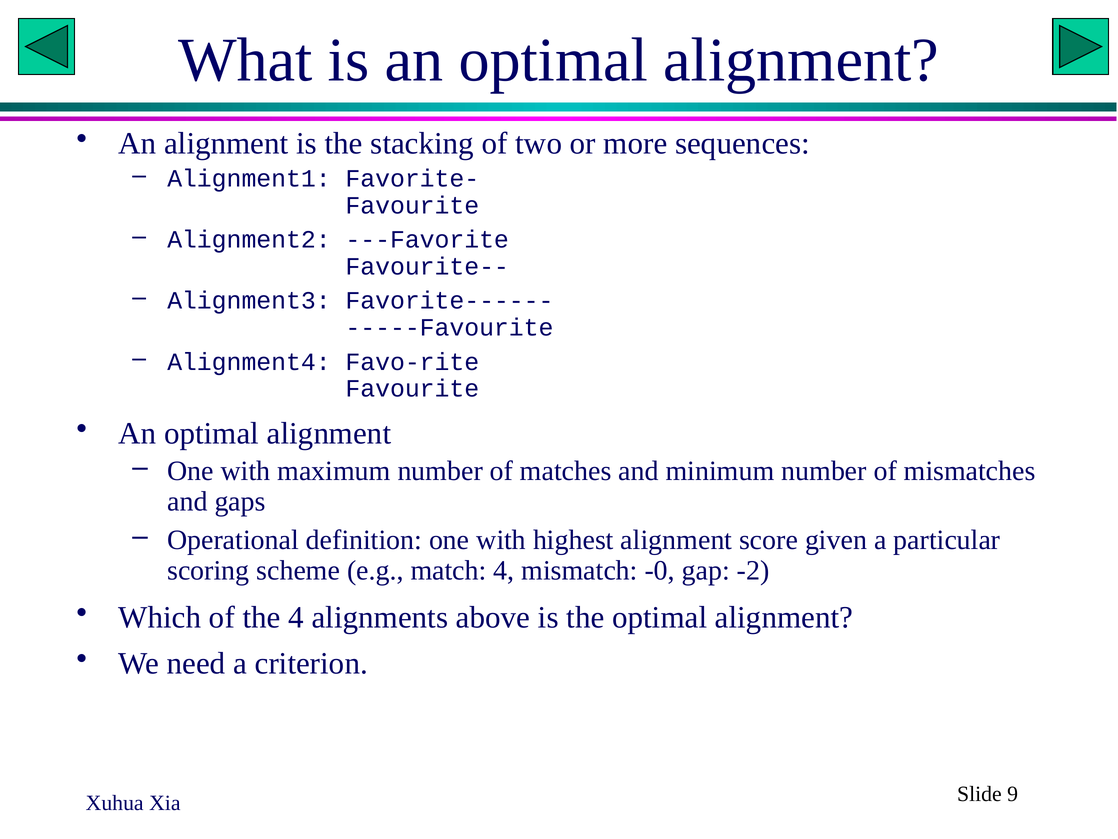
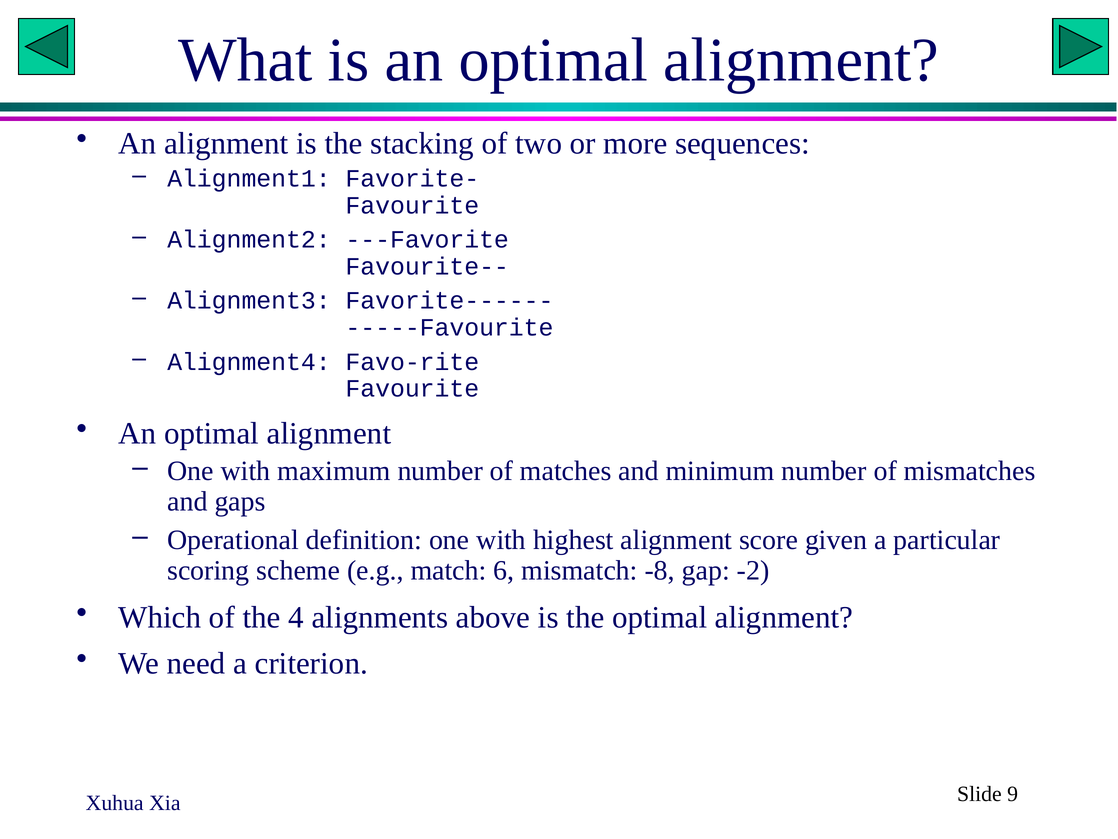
match 4: 4 -> 6
-0: -0 -> -8
